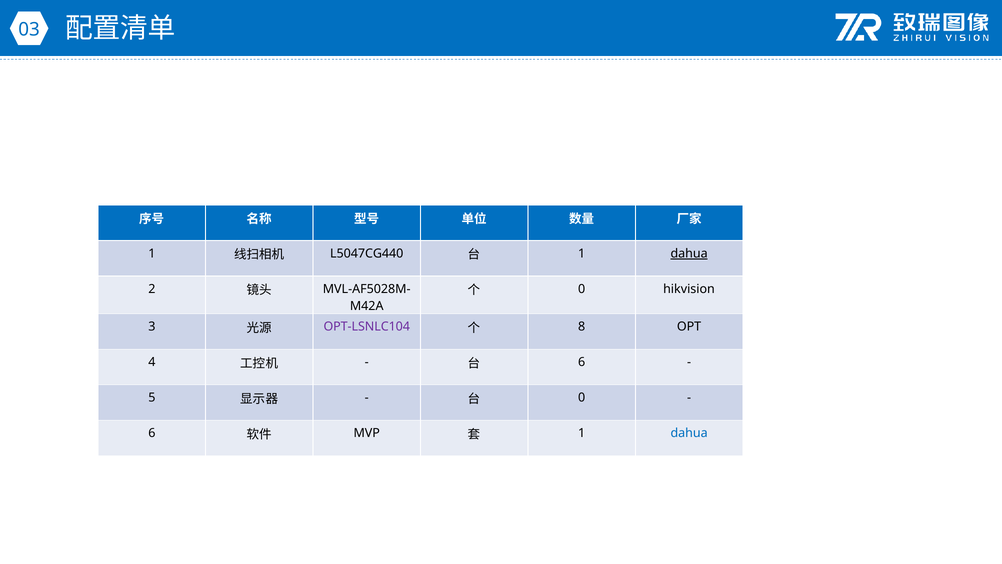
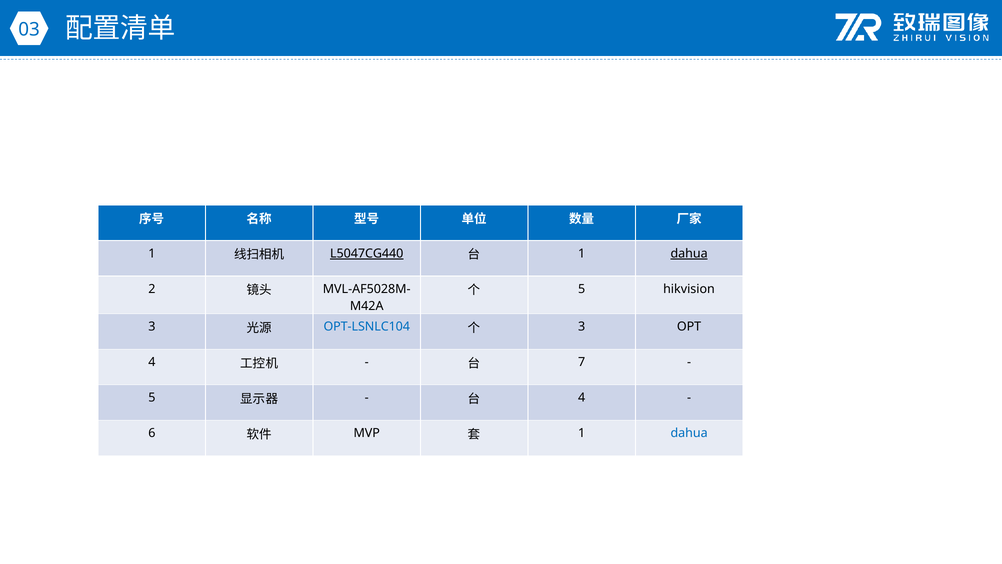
L5047CG440 underline: none -> present
0 at (582, 289): 0 -> 5
OPT-LSNLC104 colour: purple -> blue
8 at (582, 327): 8 -> 3
6 at (582, 362): 6 -> 7
0 at (582, 398): 0 -> 4
